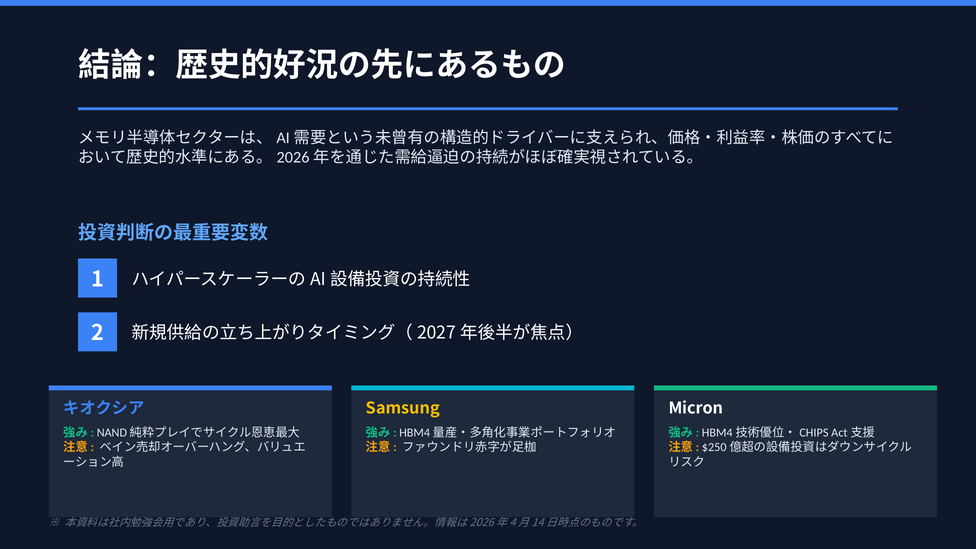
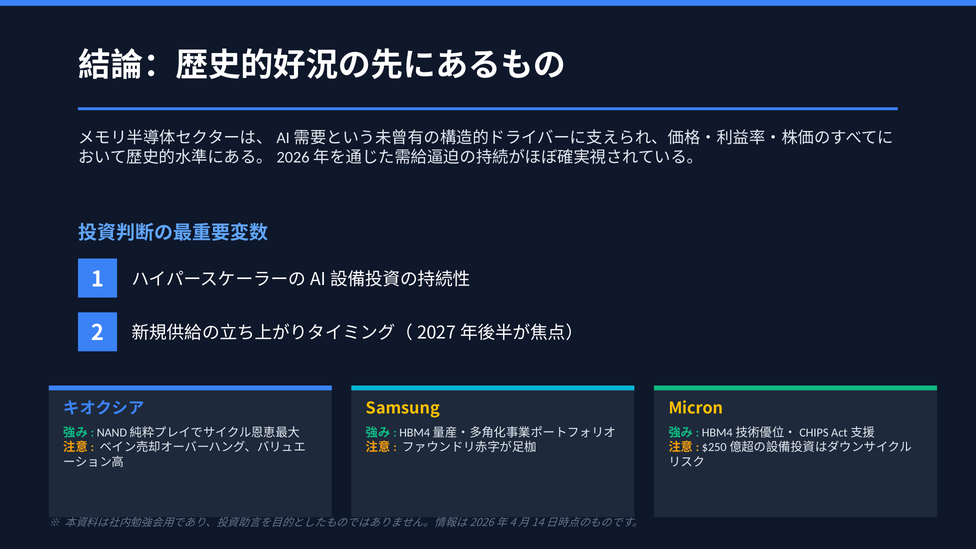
Micron colour: white -> yellow
